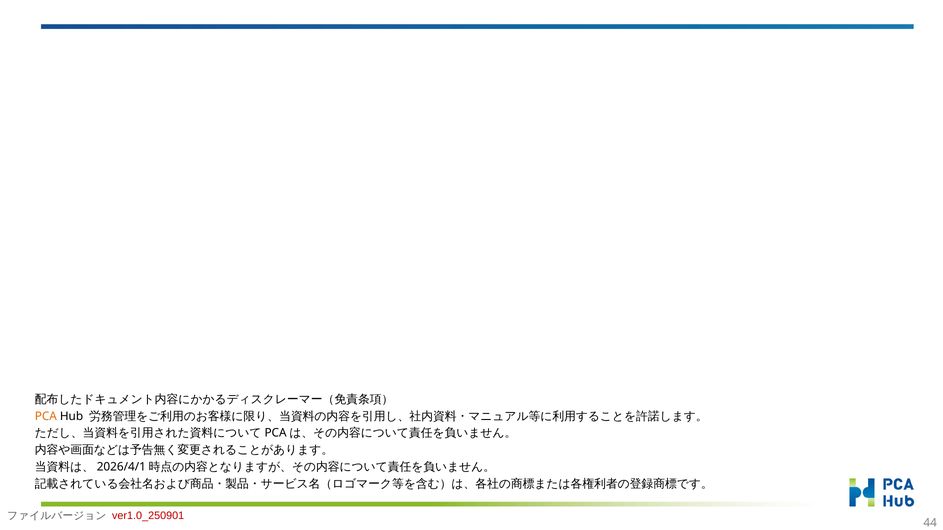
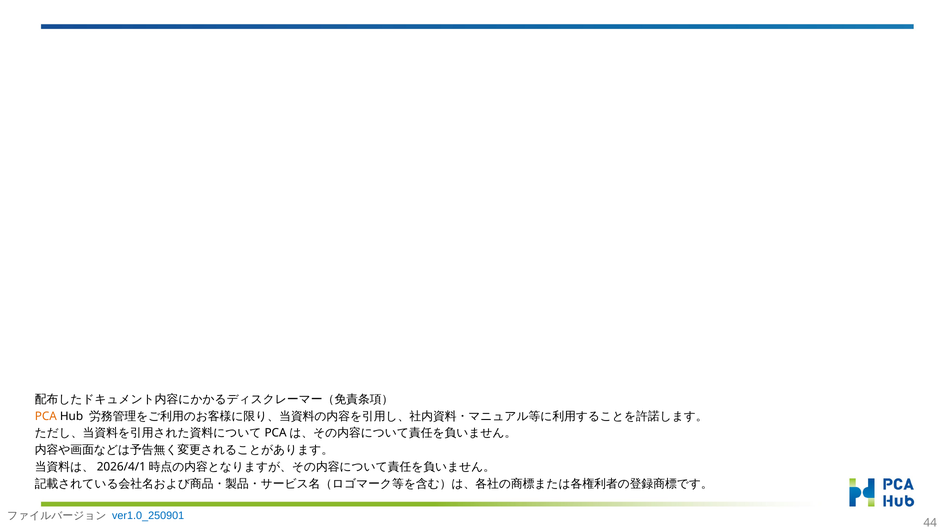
ver1.0_250901 colour: red -> blue
